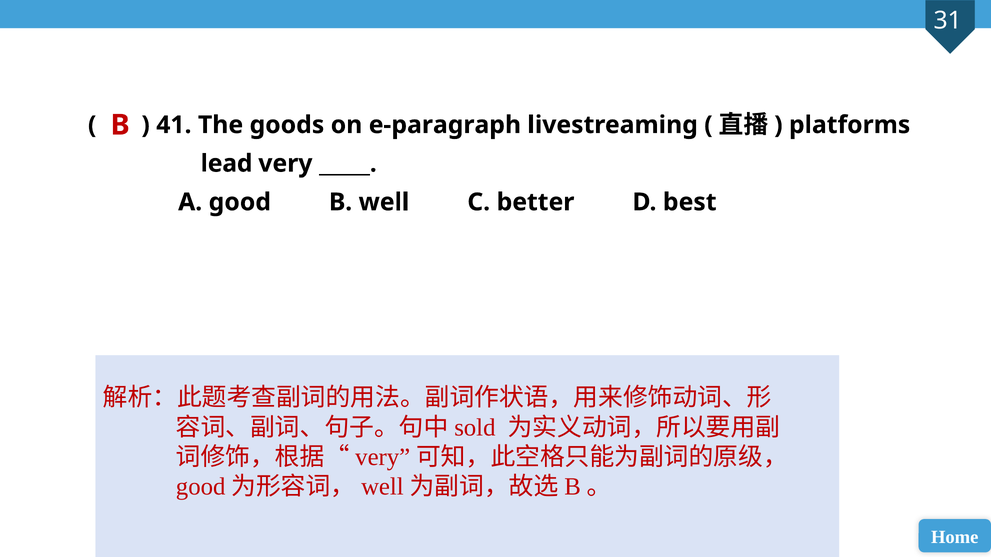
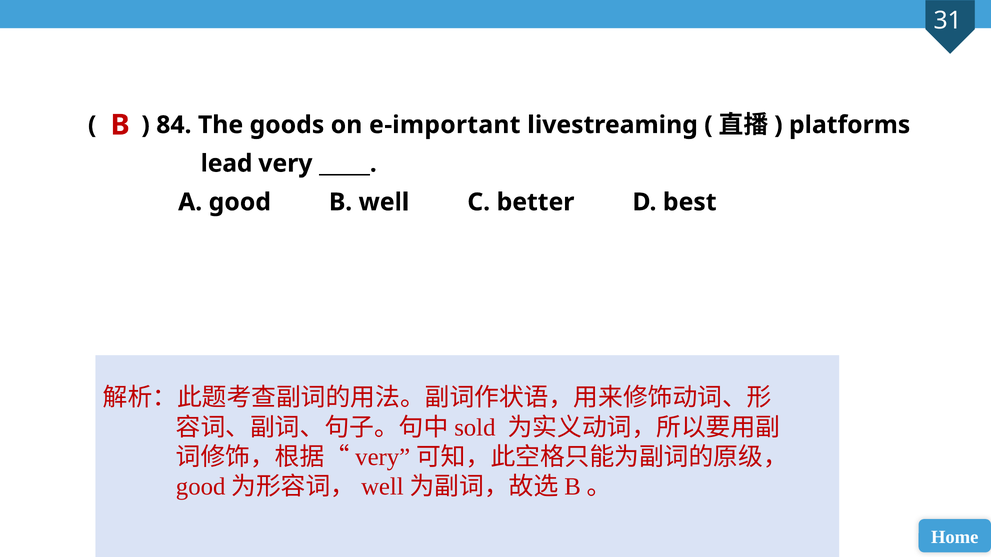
41: 41 -> 84
e-paragraph: e-paragraph -> e-important
